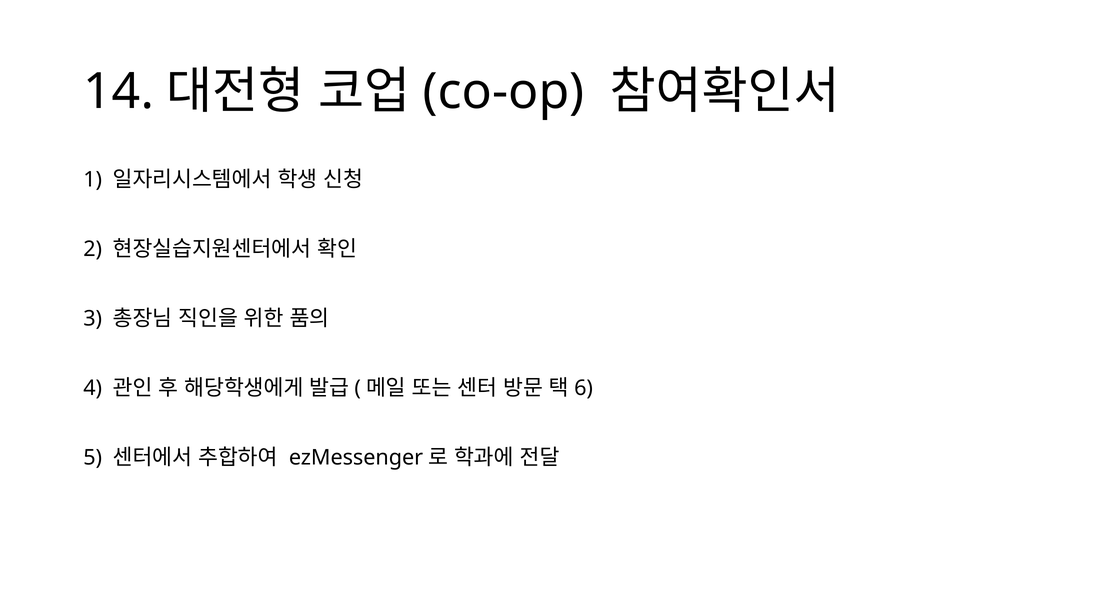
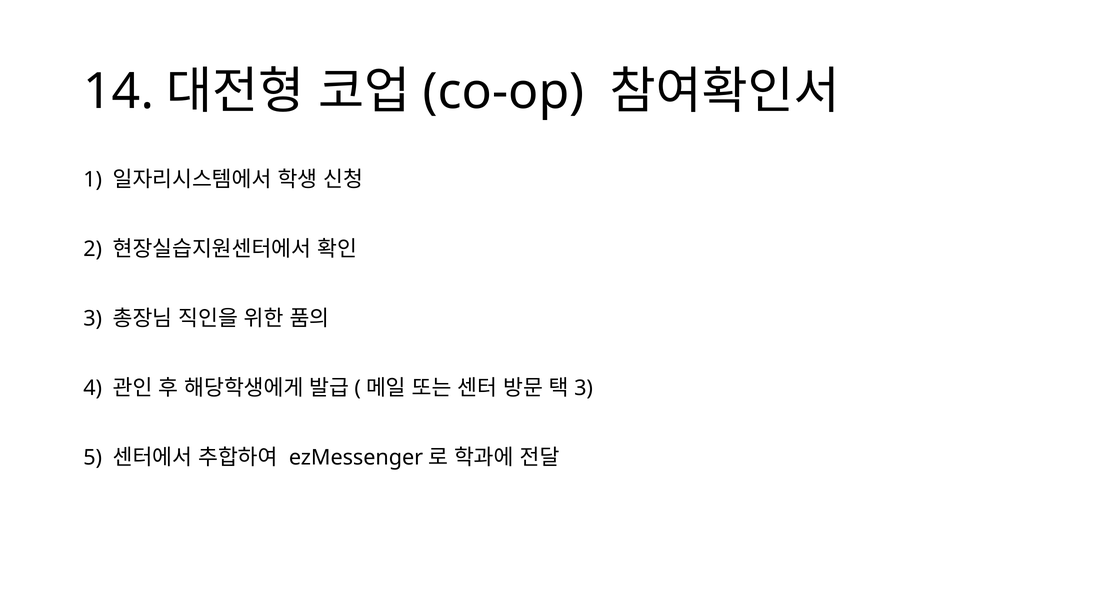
6 at (584, 388): 6 -> 3
